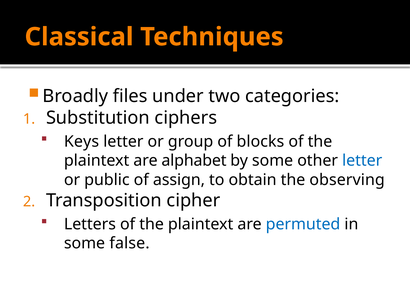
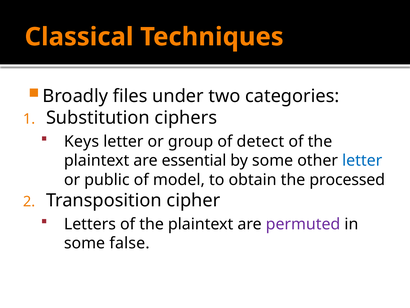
blocks: blocks -> detect
alphabet: alphabet -> essential
assign: assign -> model
observing: observing -> processed
permuted colour: blue -> purple
